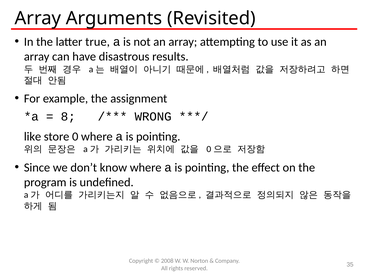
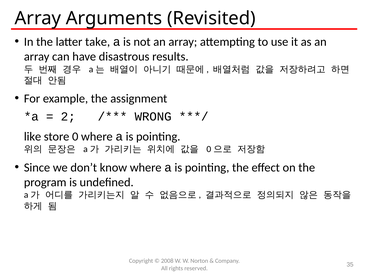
true: true -> take
8: 8 -> 2
